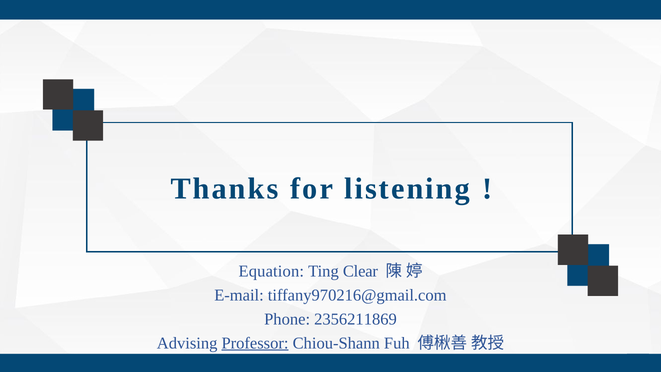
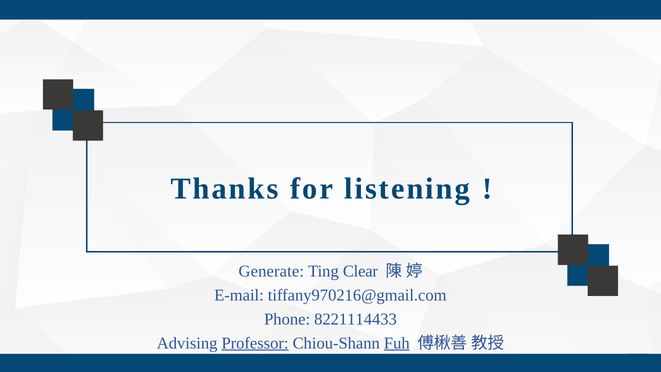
Equation: Equation -> Generate
2356211869: 2356211869 -> 8221114433
Fuh underline: none -> present
